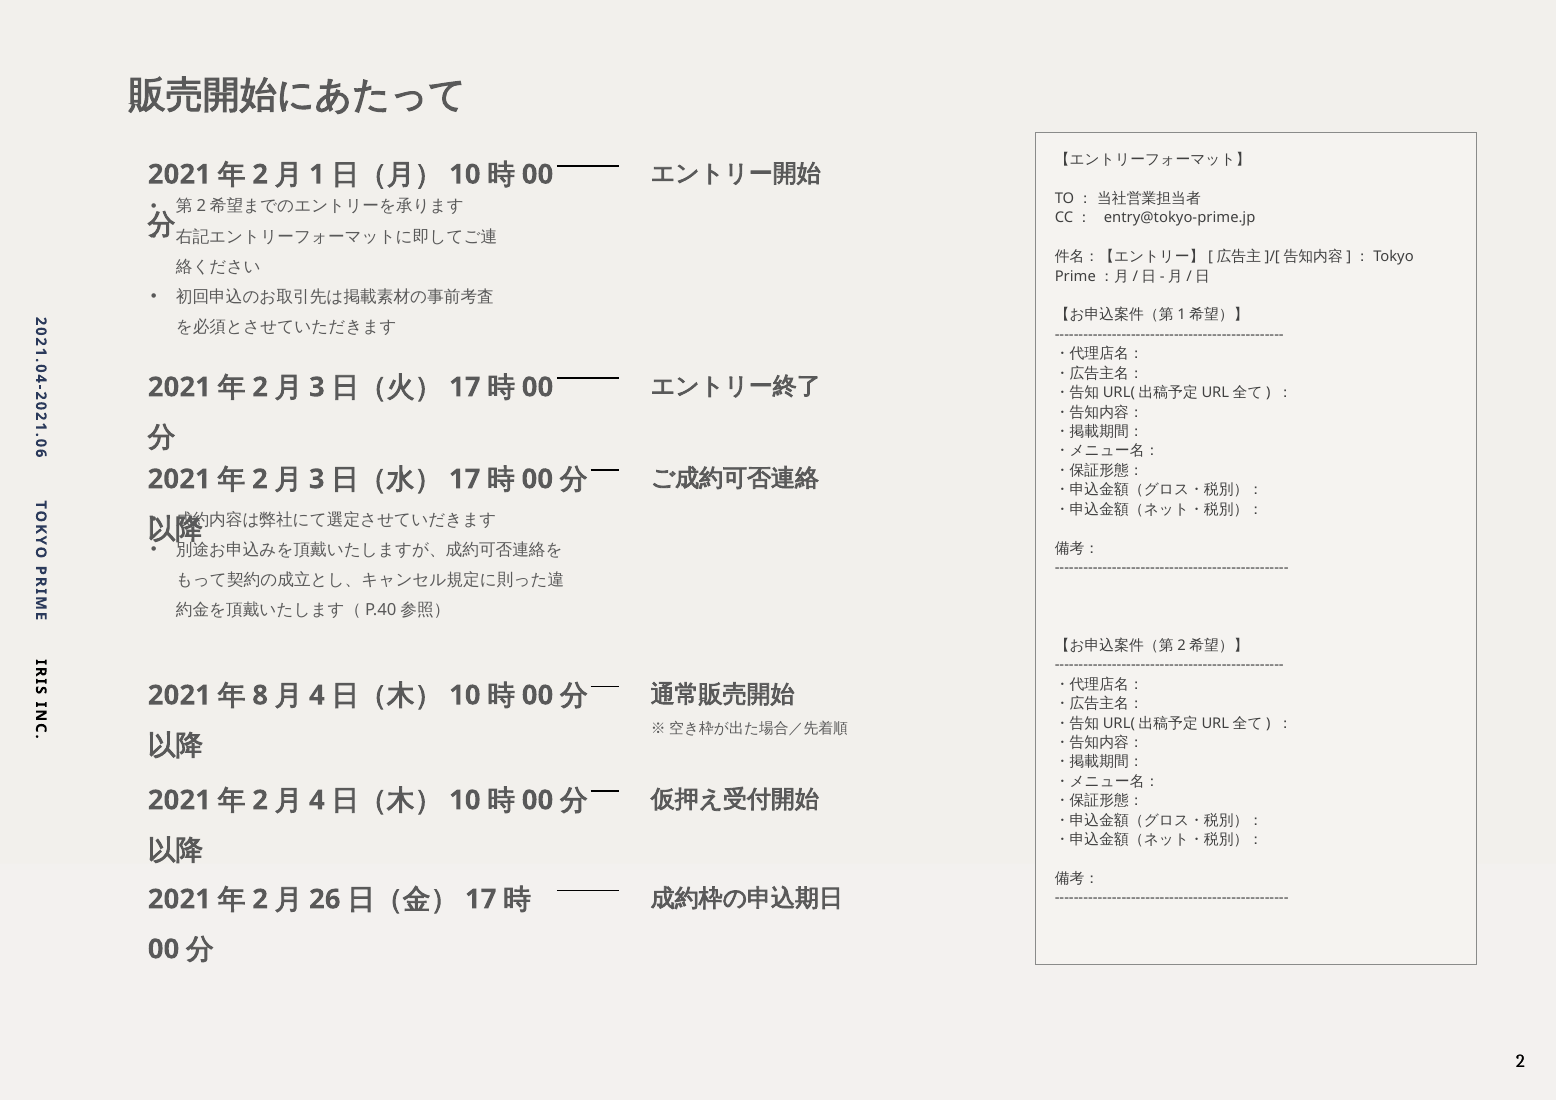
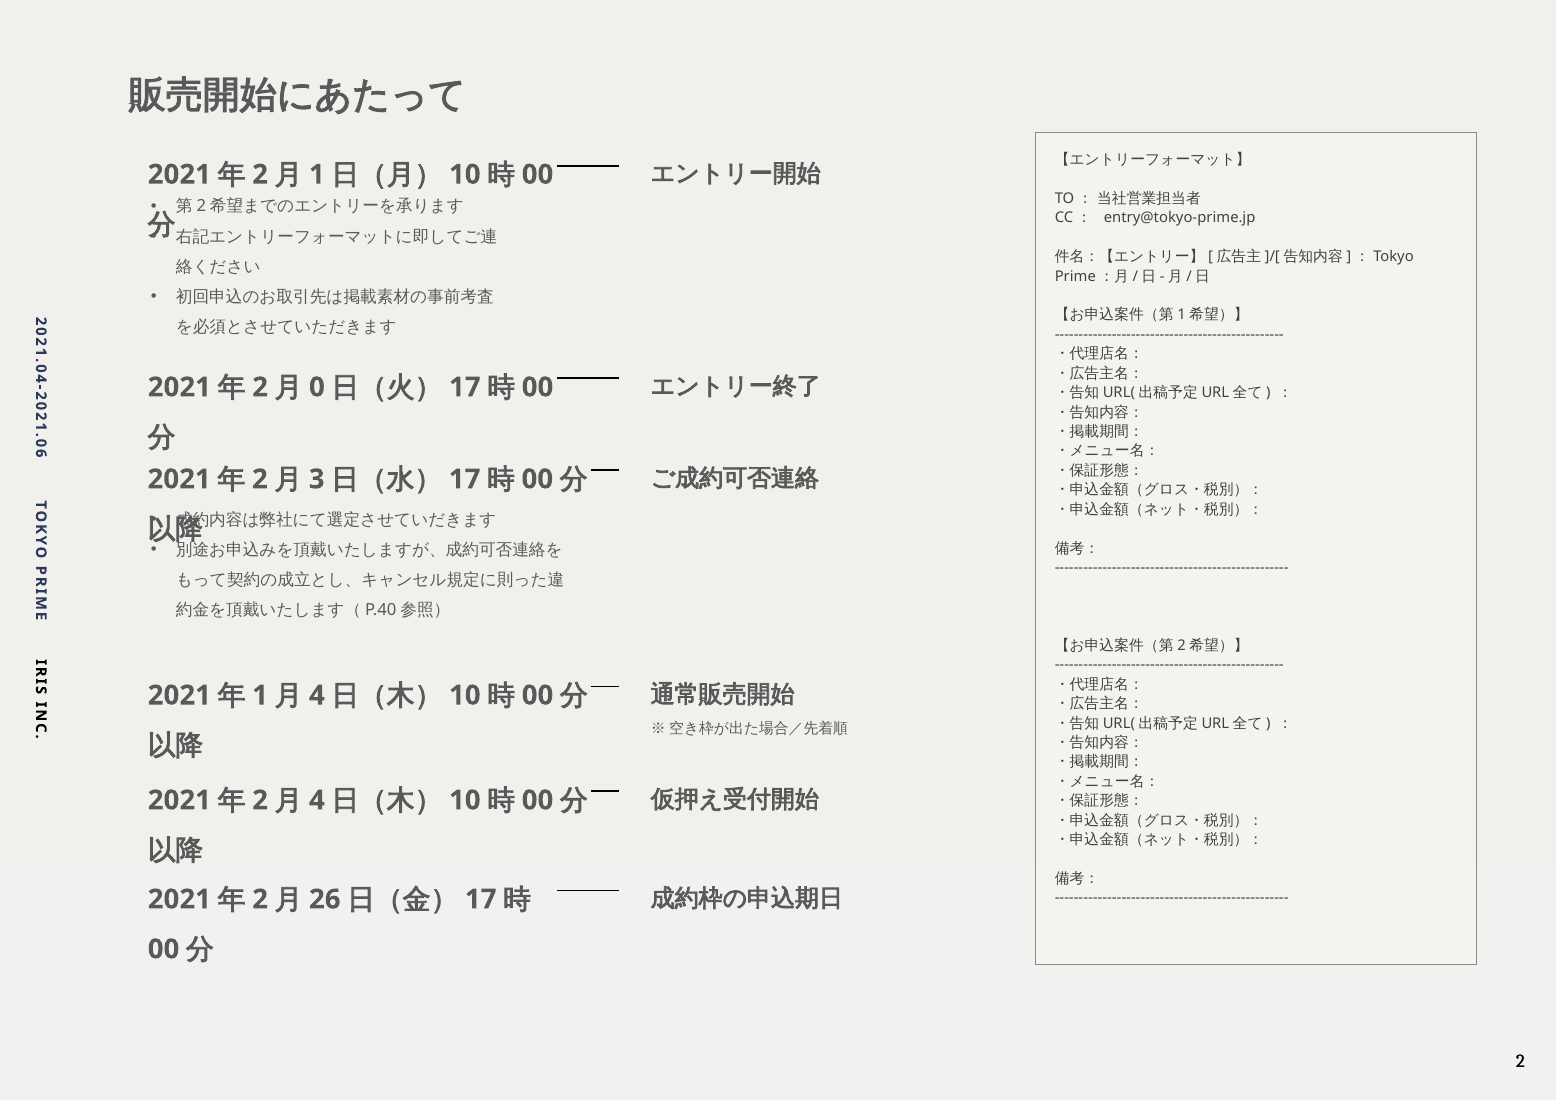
3 at (317, 387): 3 -> 0
8 at (260, 695): 8 -> 1
